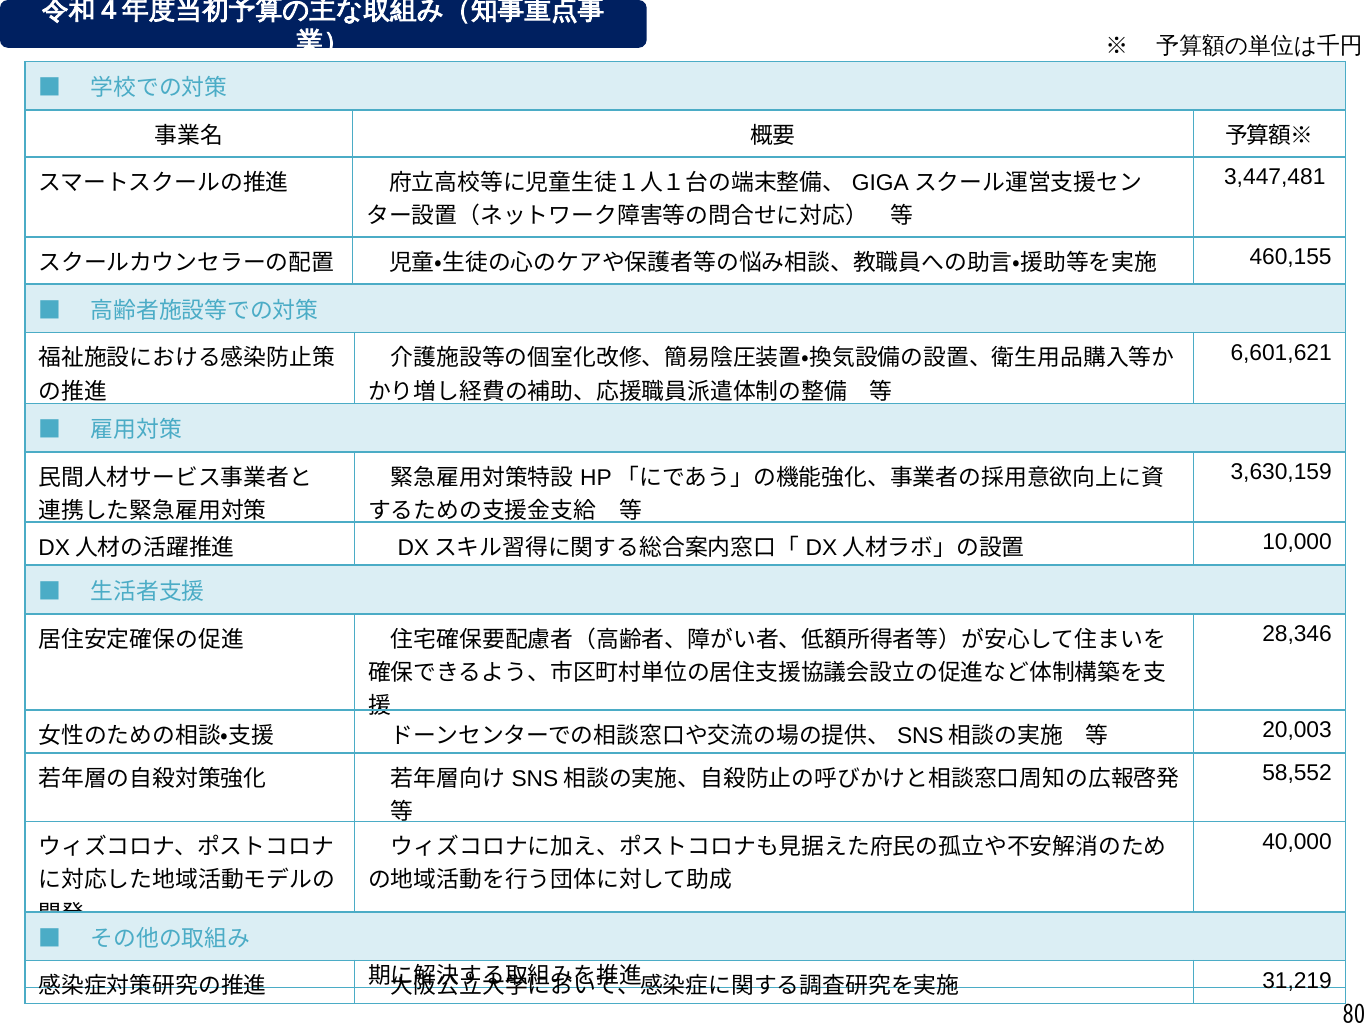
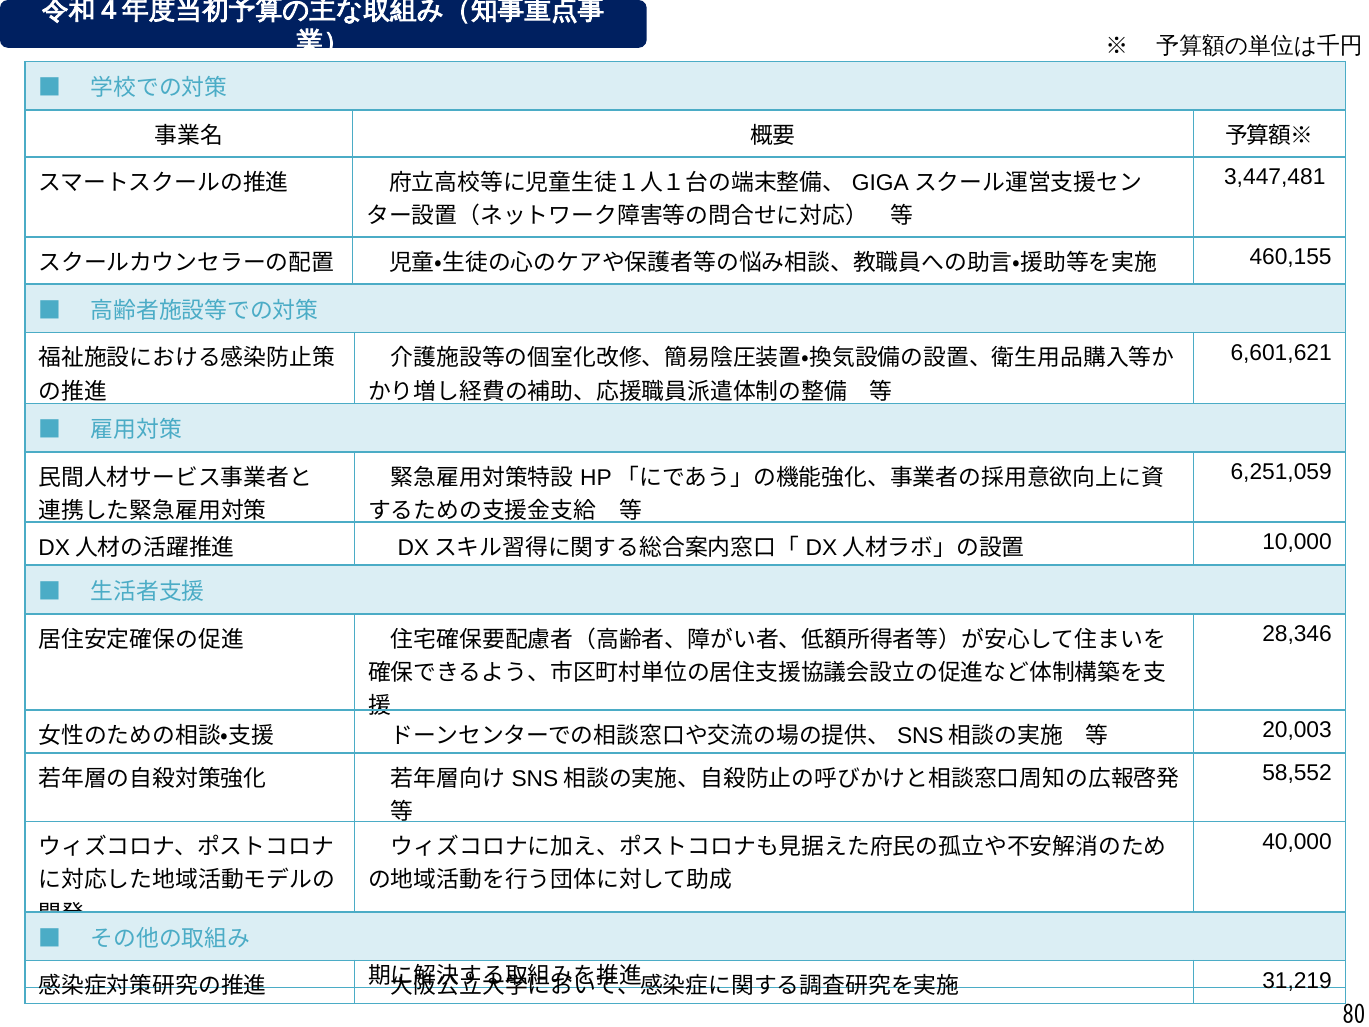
3,630,159: 3,630,159 -> 6,251,059
